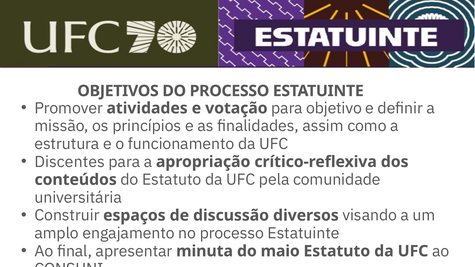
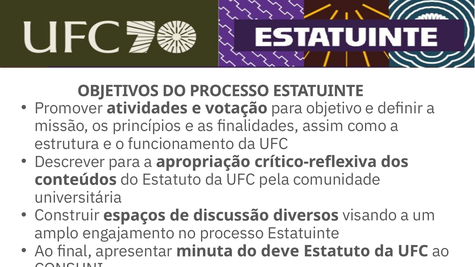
Discentes: Discentes -> Descrever
maio: maio -> deve
